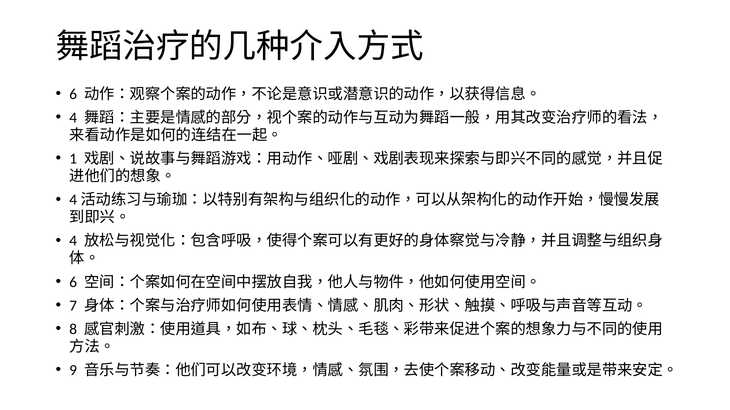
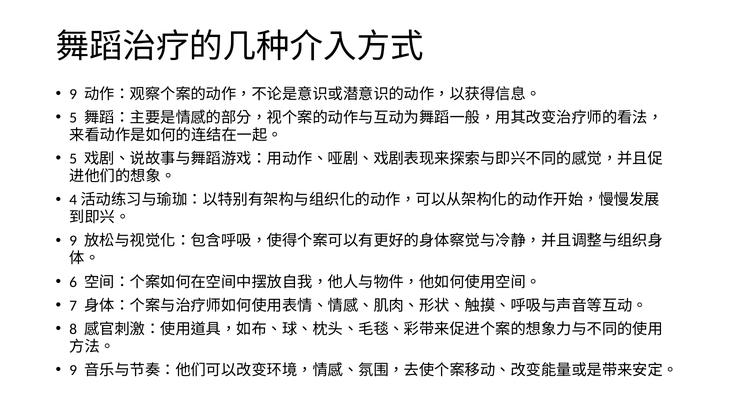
6 at (73, 94): 6 -> 9
4 at (73, 118): 4 -> 5
1 at (73, 159): 1 -> 5
4 at (73, 241): 4 -> 9
